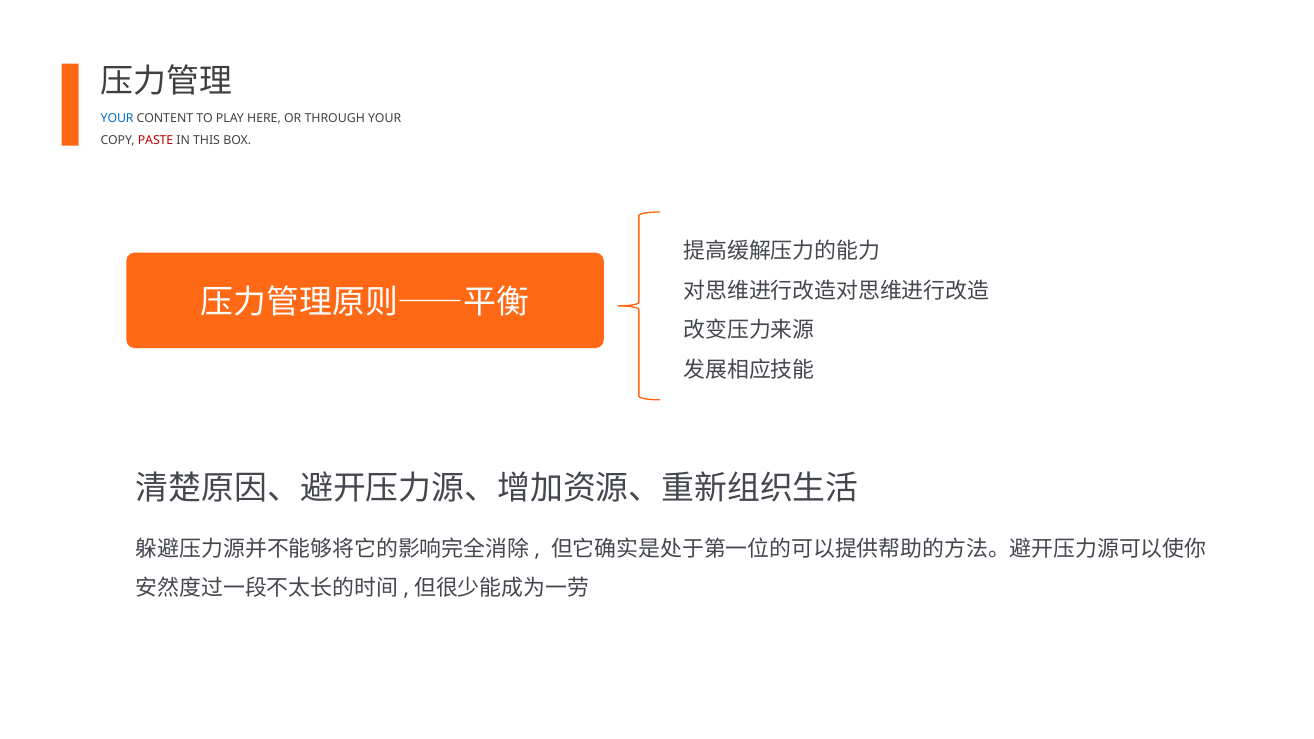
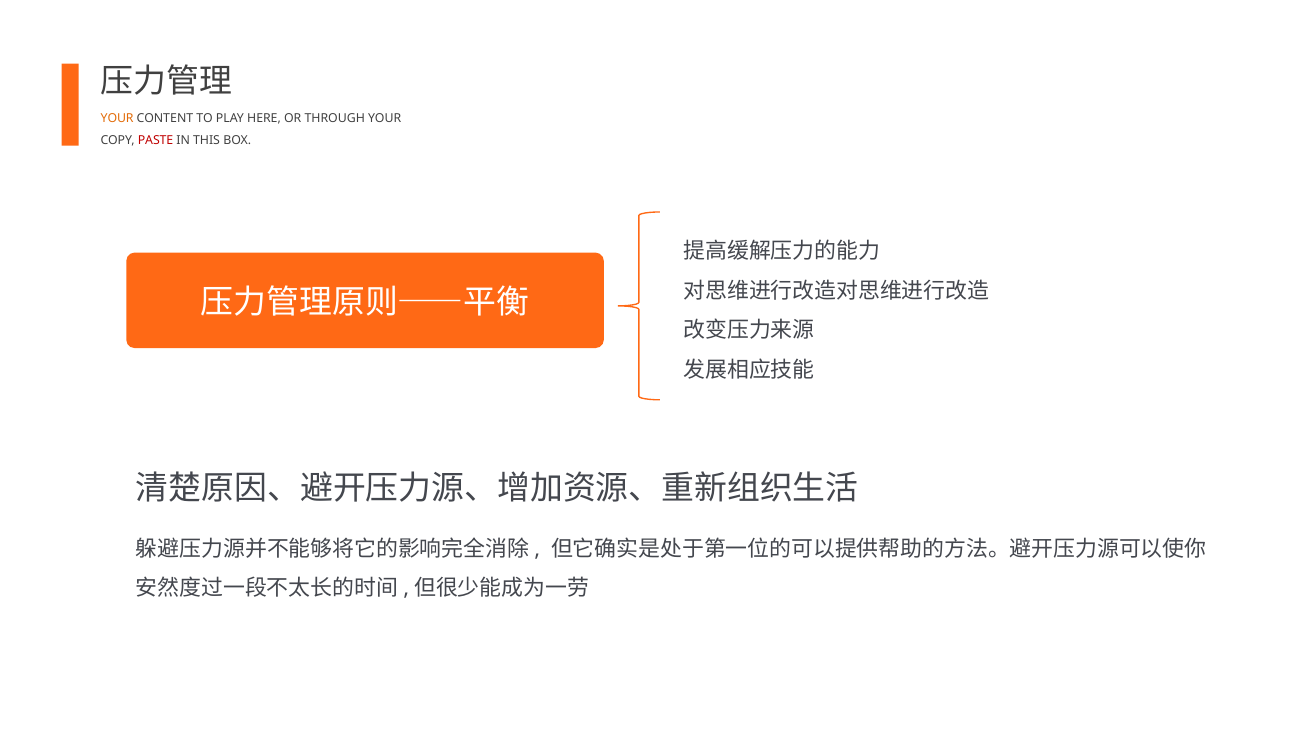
YOUR at (117, 118) colour: blue -> orange
